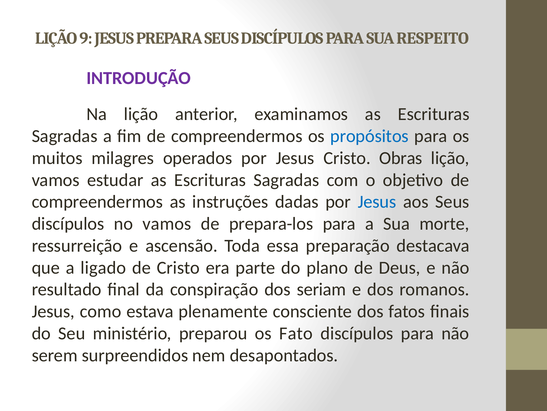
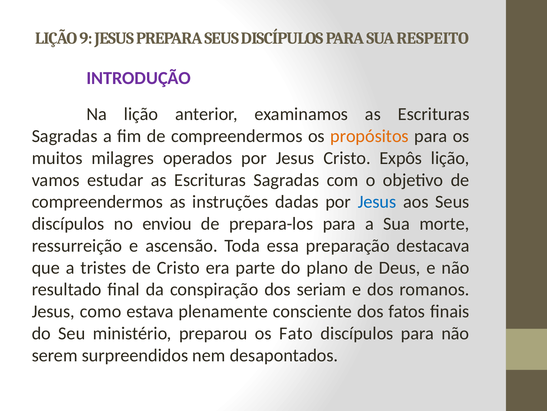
propósitos colour: blue -> orange
Obras: Obras -> Expôs
no vamos: vamos -> enviou
ligado: ligado -> tristes
